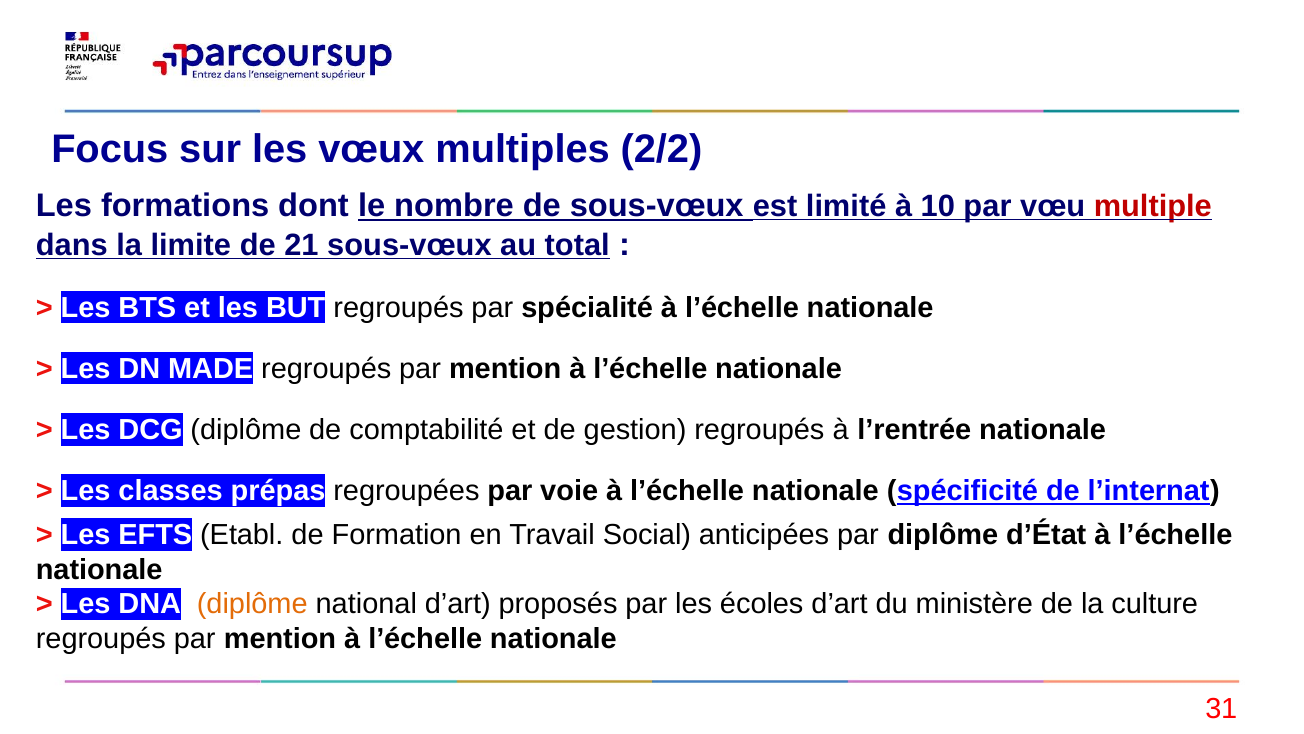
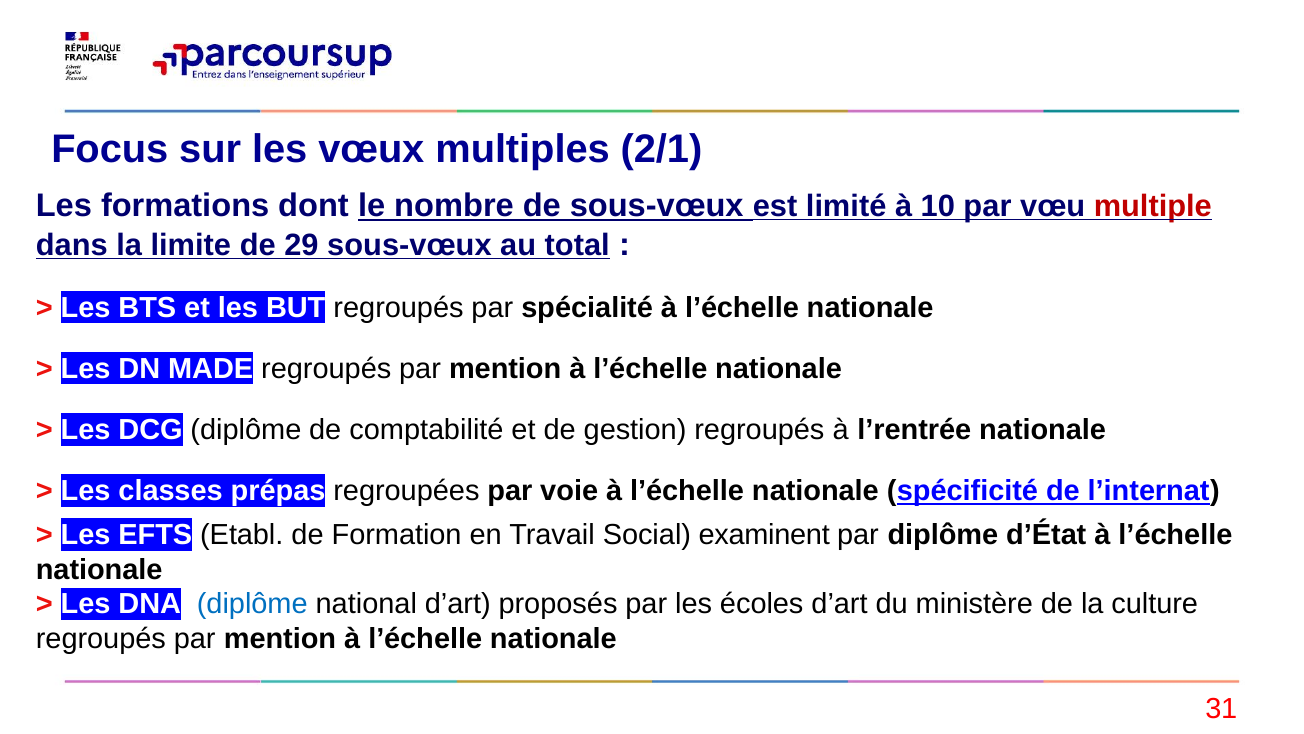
2/2: 2/2 -> 2/1
21: 21 -> 29
anticipées: anticipées -> examinent
diplôme at (252, 604) colour: orange -> blue
